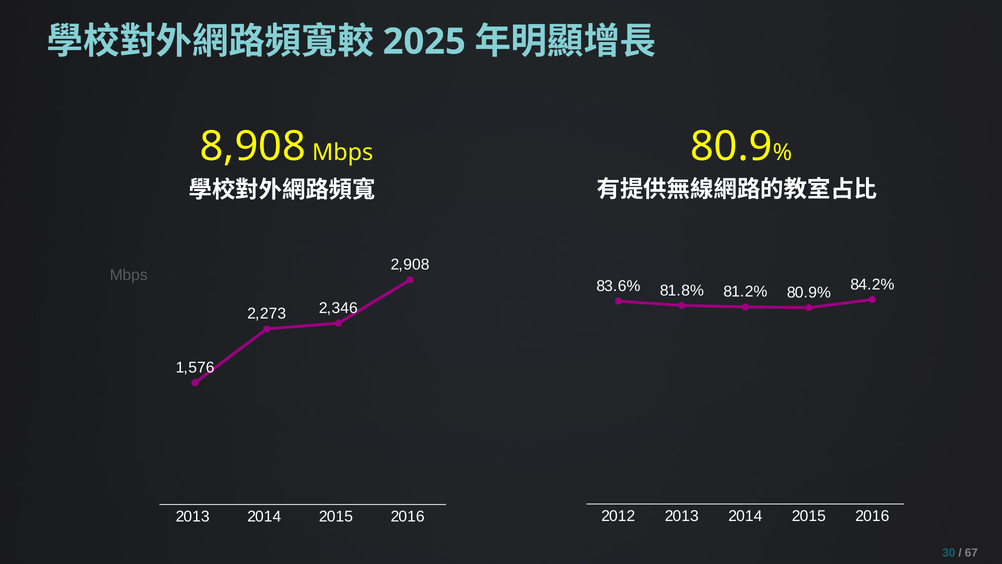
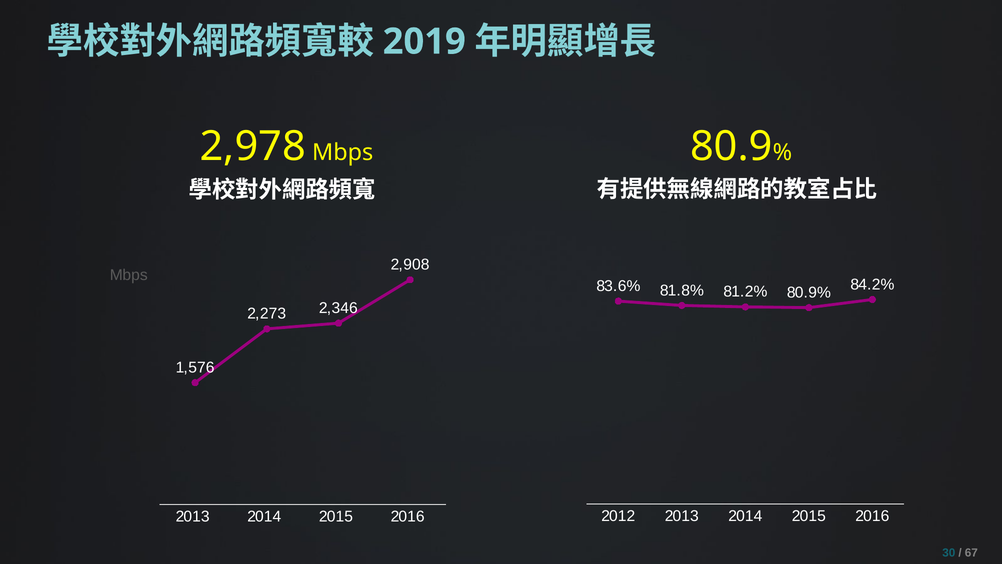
2025: 2025 -> 2019
8,908: 8,908 -> 2,978
